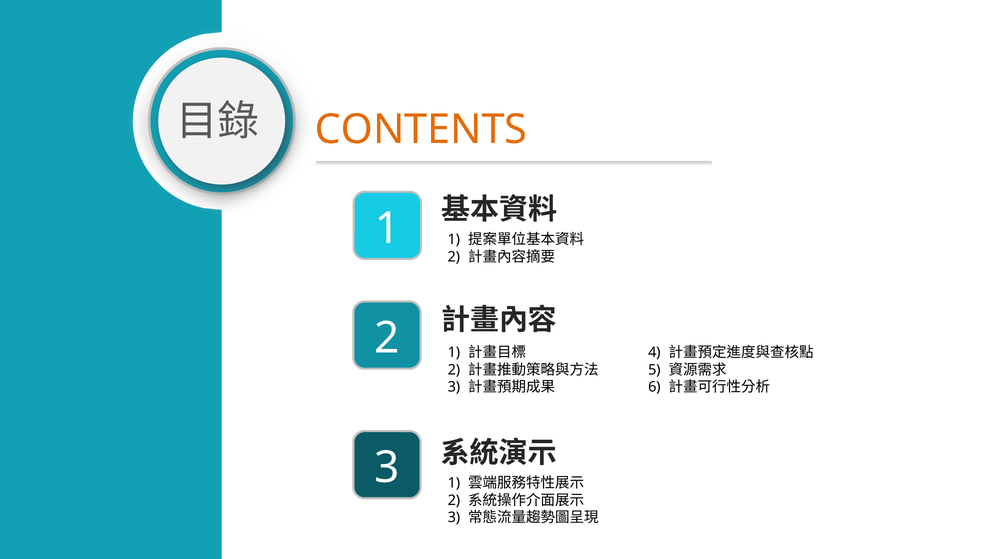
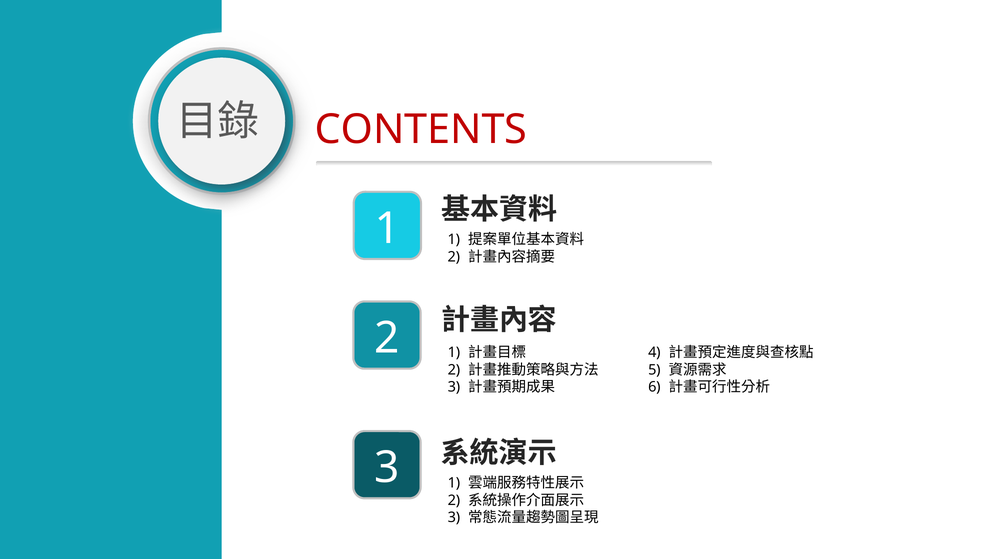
CONTENTS colour: orange -> red
